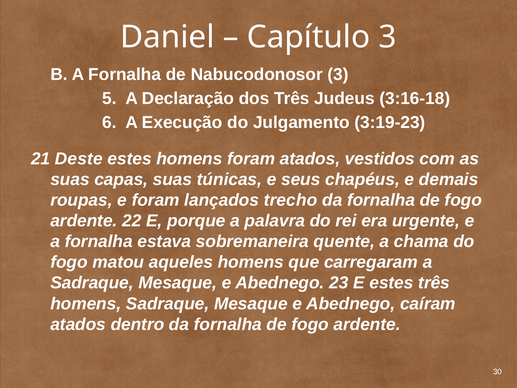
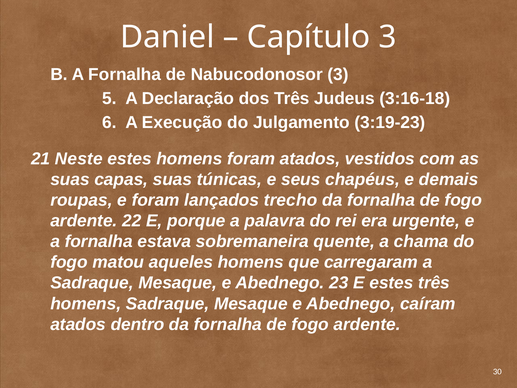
Deste: Deste -> Neste
